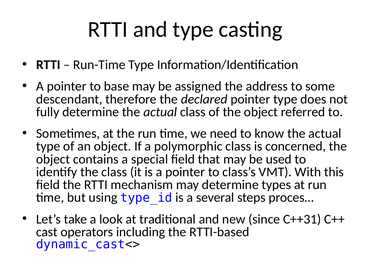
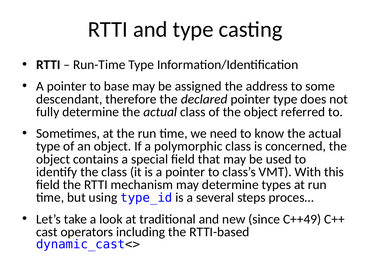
C++31: C++31 -> C++49
